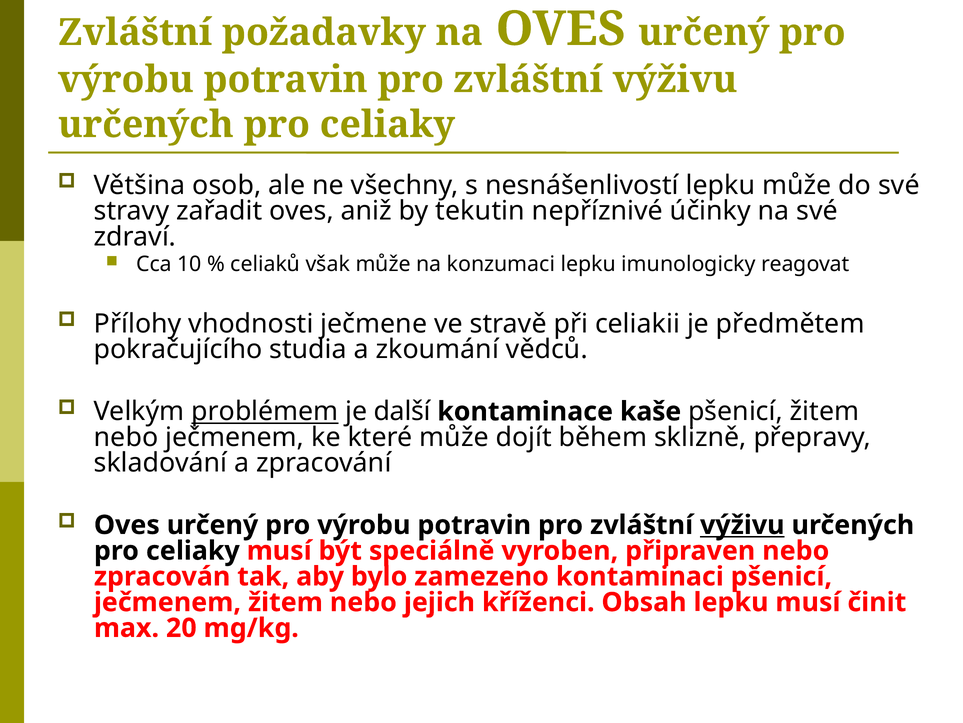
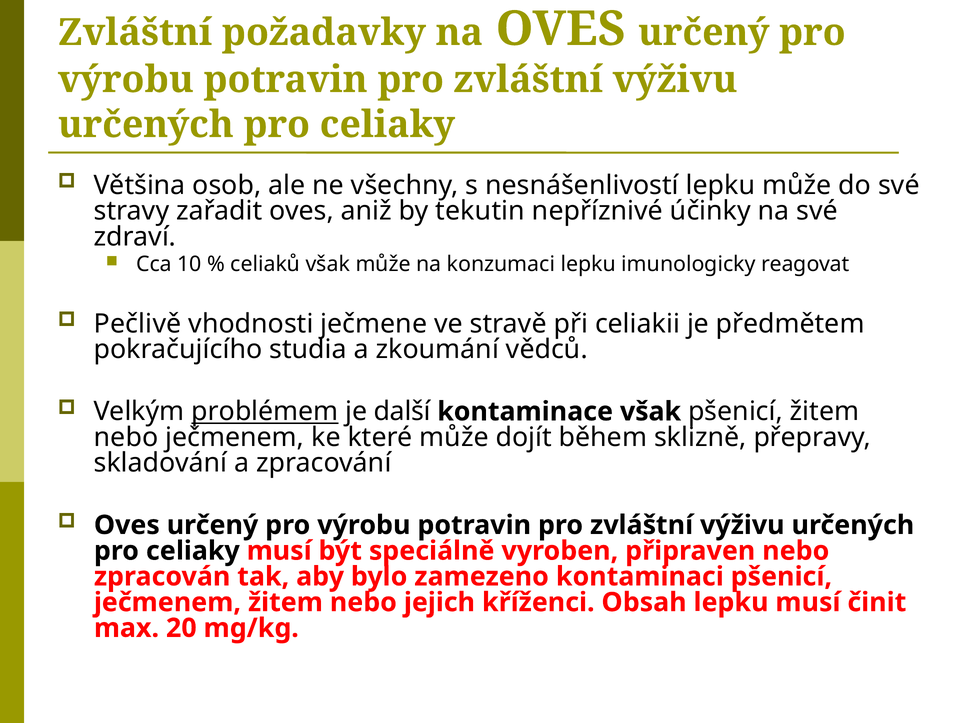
Přílohy: Přílohy -> Pečlivě
kontaminace kaše: kaše -> však
výživu at (742, 525) underline: present -> none
